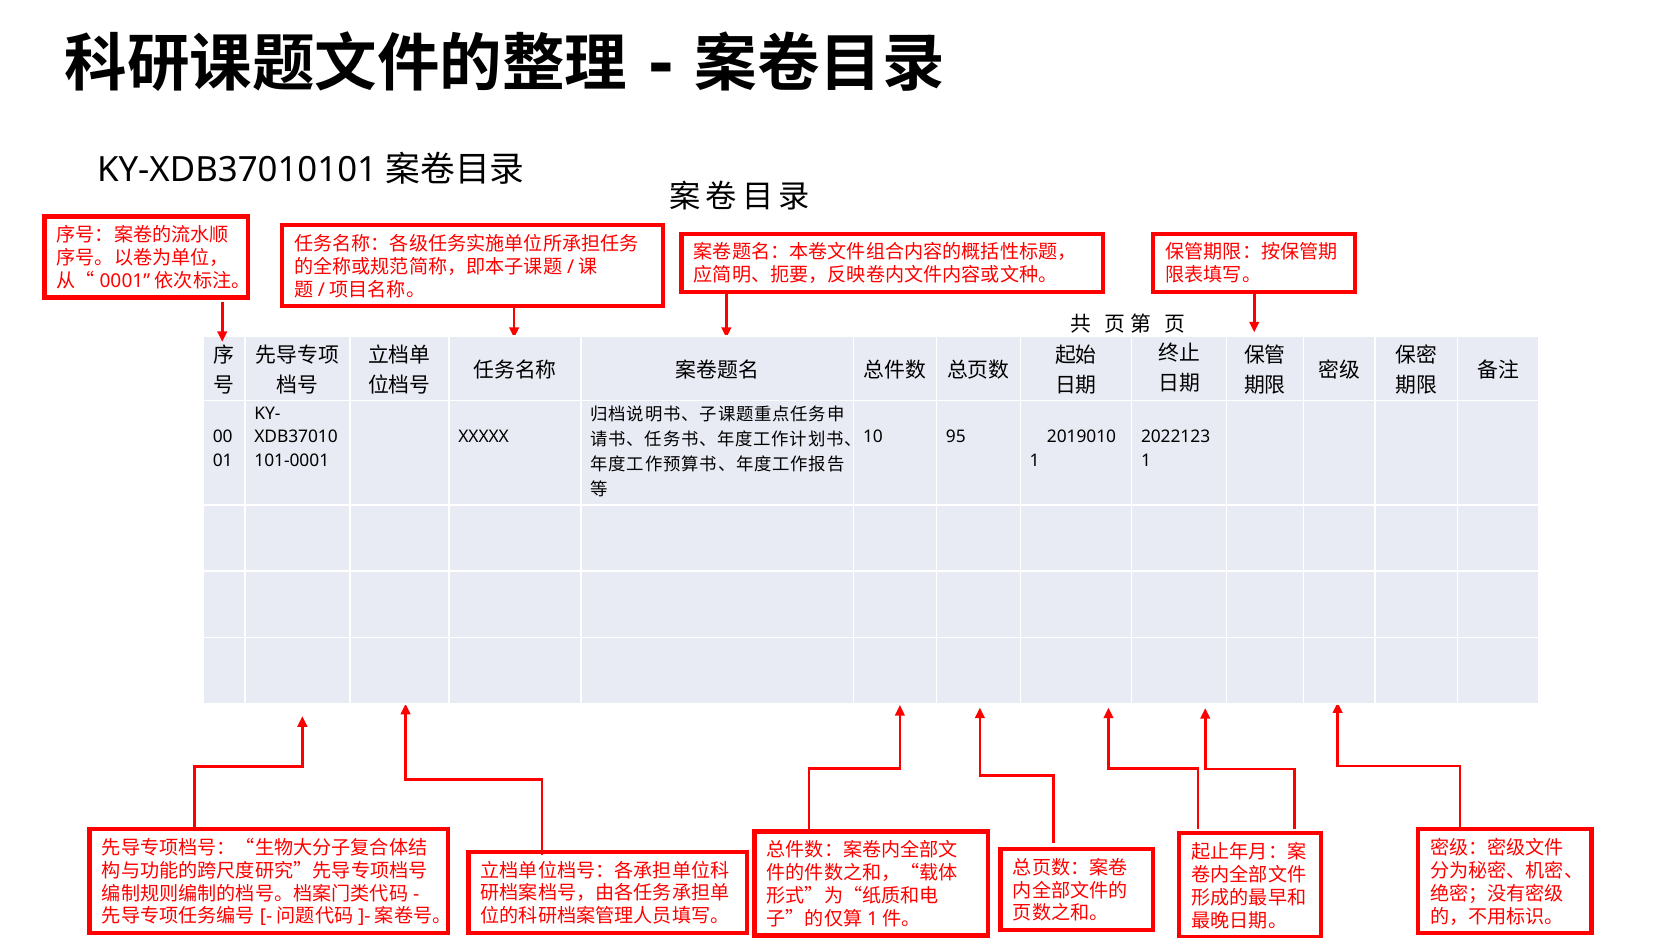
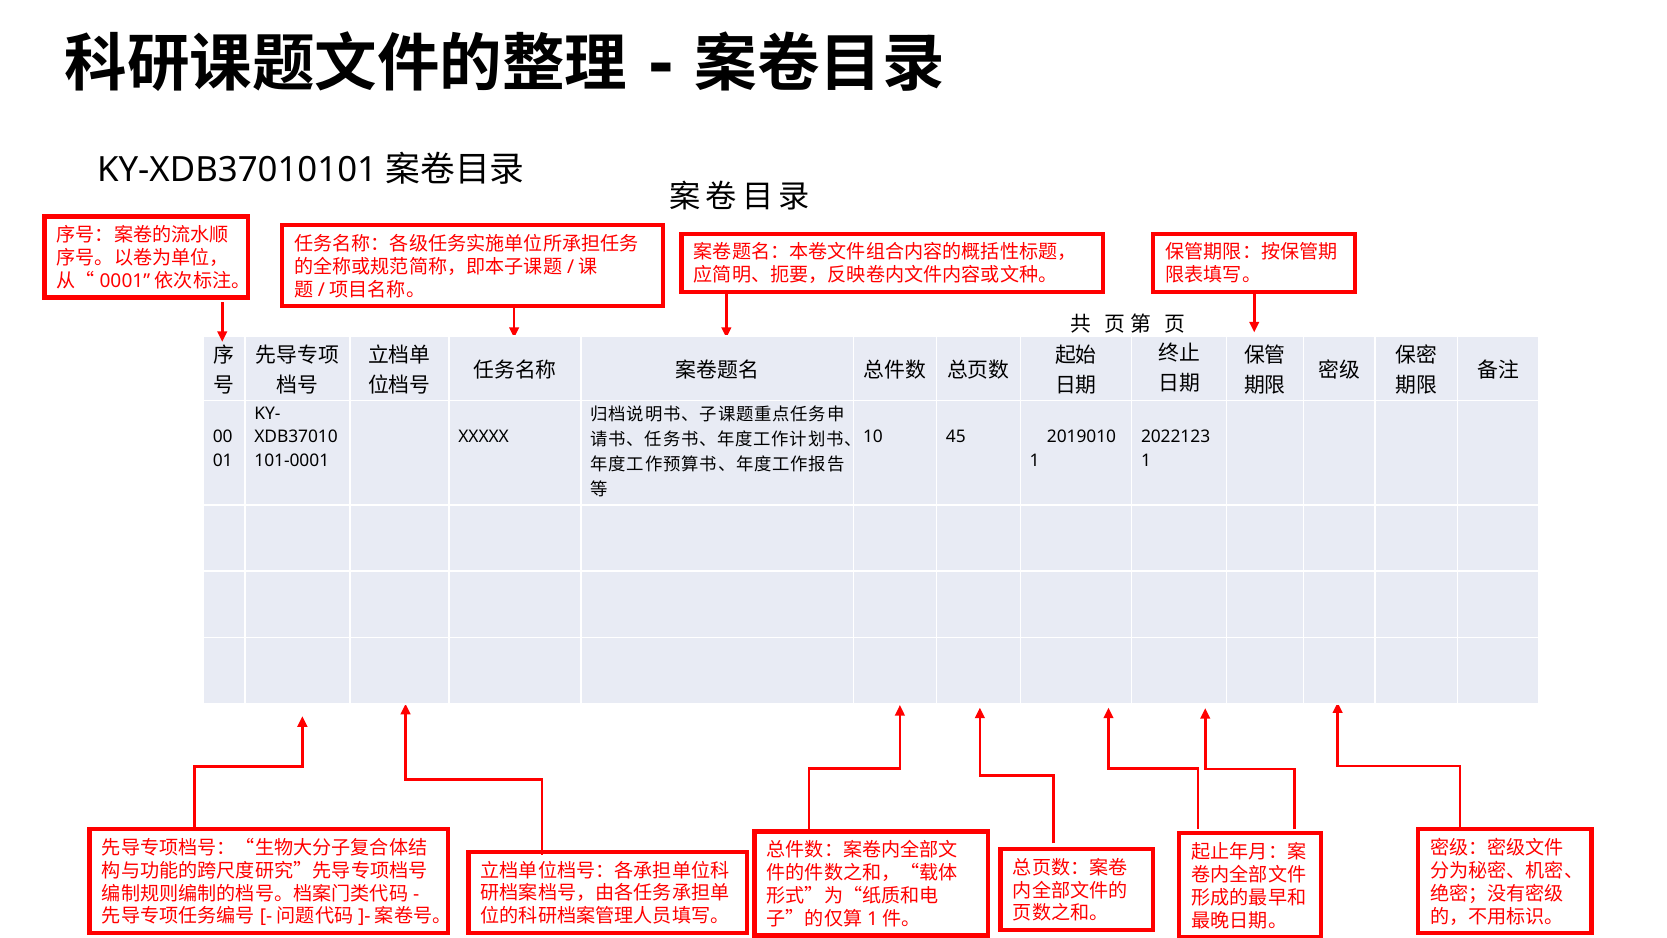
95: 95 -> 45
